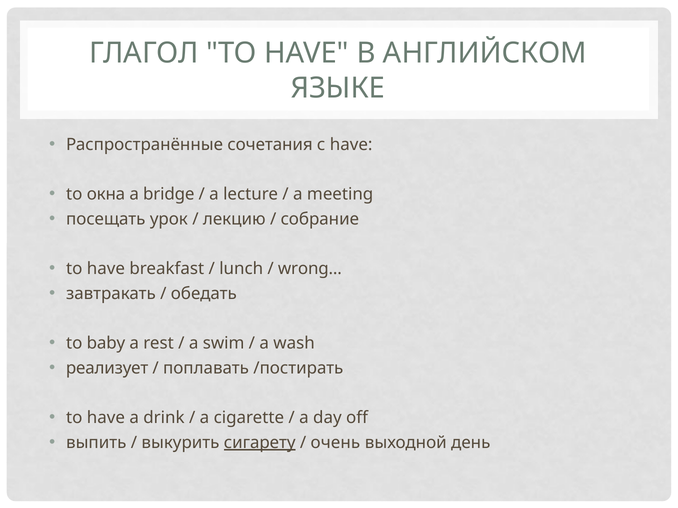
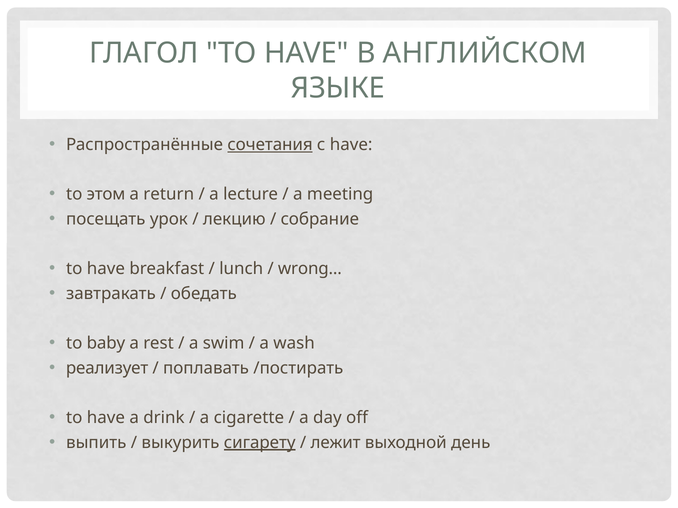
сочетания underline: none -> present
окна: окна -> этом
bridge: bridge -> return
очень: очень -> лежит
